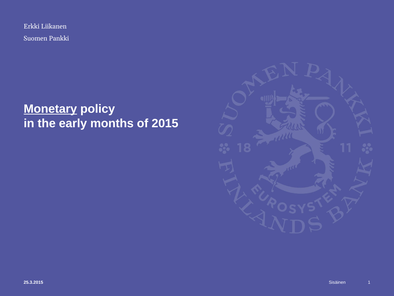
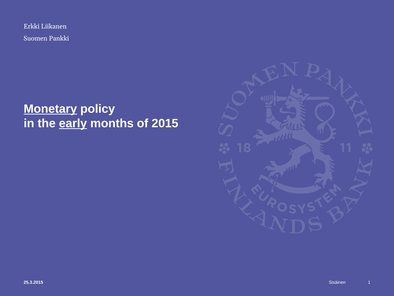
early underline: none -> present
